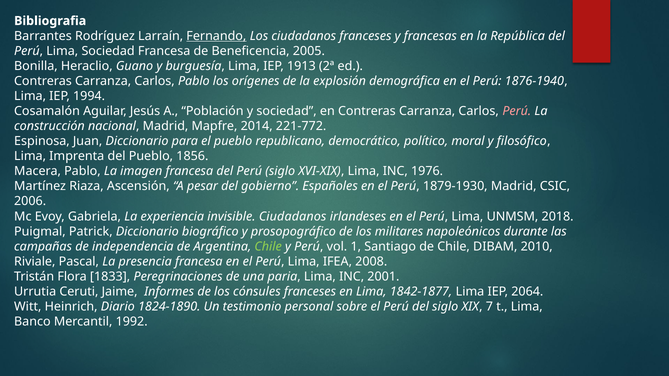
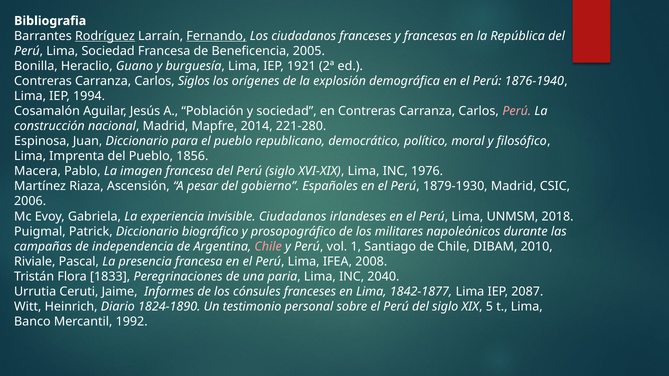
Rodríguez underline: none -> present
1913: 1913 -> 1921
Carlos Pablo: Pablo -> Siglos
221-772: 221-772 -> 221-280
Chile at (268, 247) colour: light green -> pink
2001: 2001 -> 2040
2064: 2064 -> 2087
7: 7 -> 5
